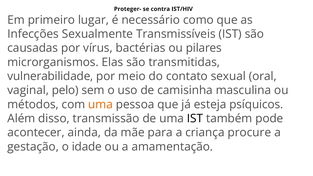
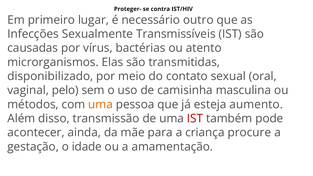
como: como -> outro
pilares: pilares -> atento
vulnerabilidade: vulnerabilidade -> disponibilizado
psíquicos: psíquicos -> aumento
IST at (195, 119) colour: black -> red
